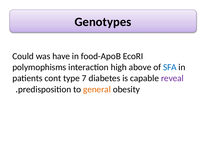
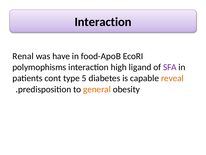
Genotypes at (103, 22): Genotypes -> Interaction
Could: Could -> Renal
above: above -> ligand
SFA colour: blue -> purple
7: 7 -> 5
reveal colour: purple -> orange
